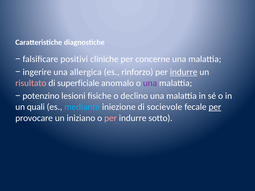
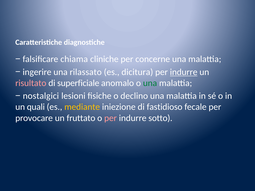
positivi: positivi -> chiama
allergica: allergica -> rilassato
rinforzo: rinforzo -> dicitura
una at (150, 83) colour: purple -> green
potenzino: potenzino -> nostalgici
mediante colour: light blue -> yellow
socievole: socievole -> fastidioso
per at (215, 107) underline: present -> none
iniziano: iniziano -> fruttato
